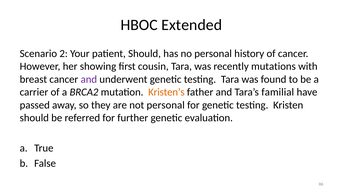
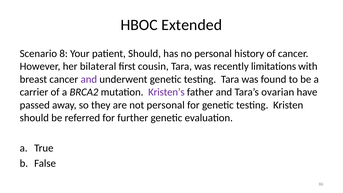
2: 2 -> 8
showing: showing -> bilateral
mutations: mutations -> limitations
Kristen’s colour: orange -> purple
familial: familial -> ovarian
